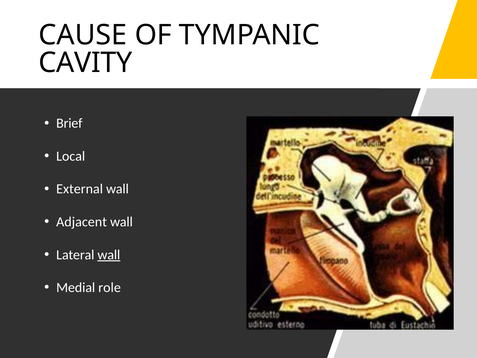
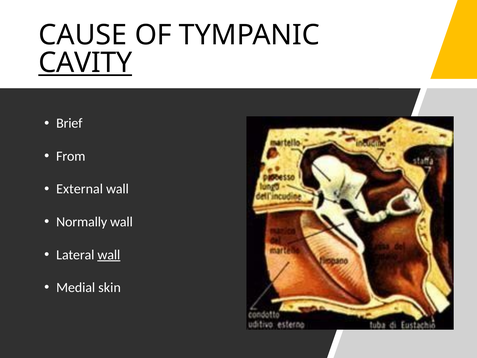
CAVITY underline: none -> present
Local: Local -> From
Adjacent: Adjacent -> Normally
role: role -> skin
